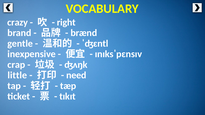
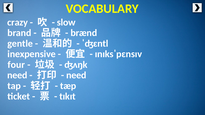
right: right -> slow
crap: crap -> four
little at (17, 75): little -> need
